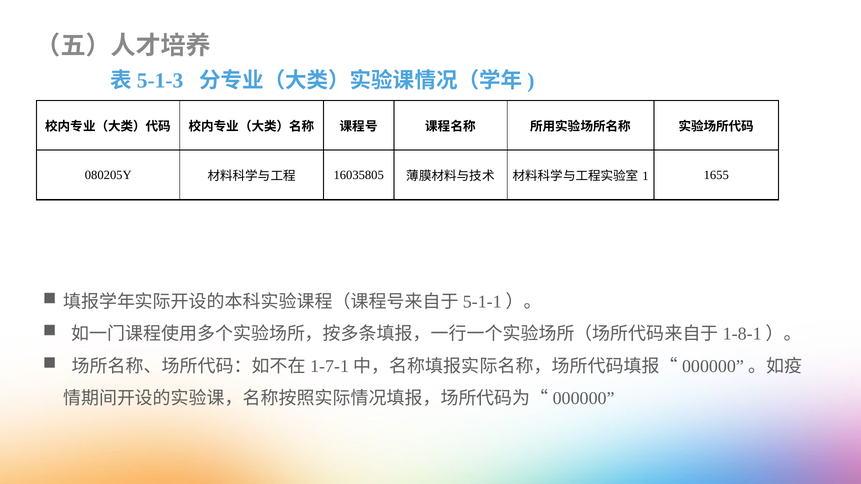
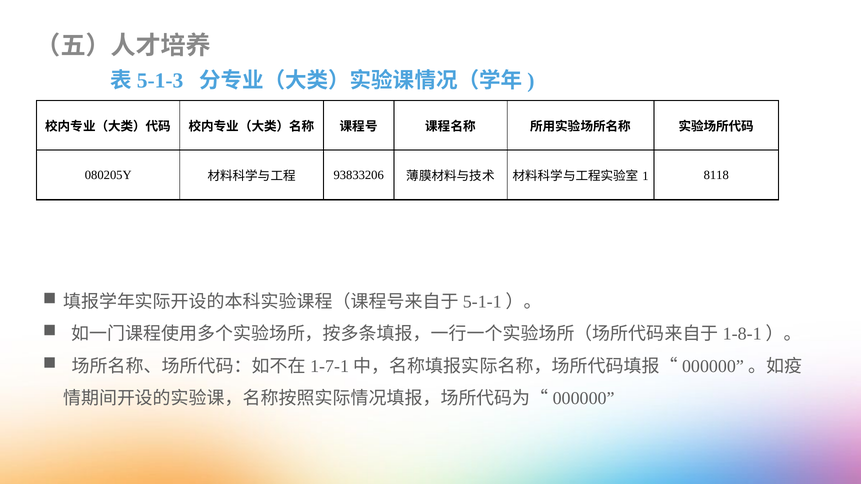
16035805: 16035805 -> 93833206
1655: 1655 -> 8118
